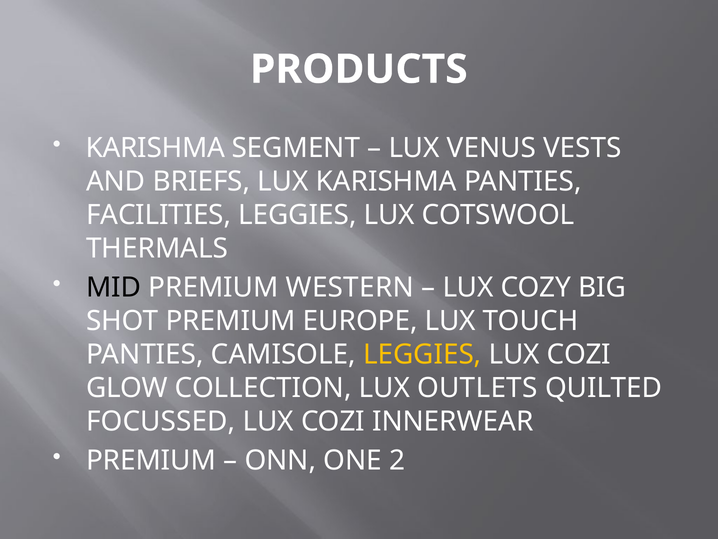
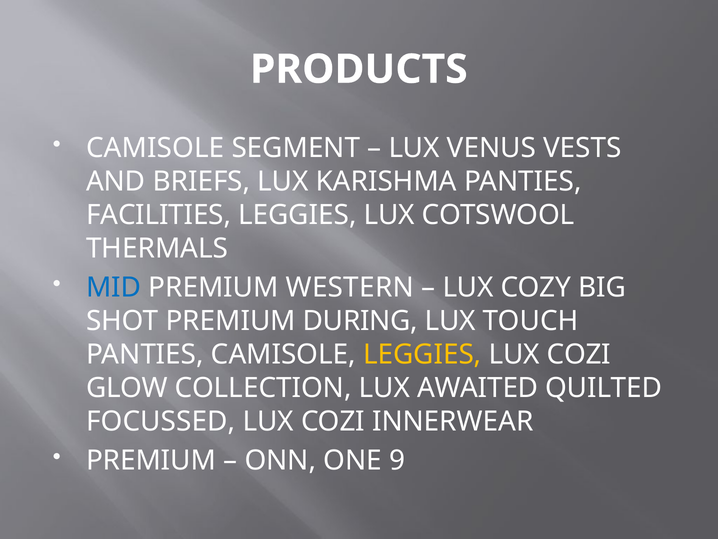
KARISHMA at (155, 148): KARISHMA -> CAMISOLE
MID colour: black -> blue
EUROPE: EUROPE -> DURING
OUTLETS: OUTLETS -> AWAITED
2: 2 -> 9
